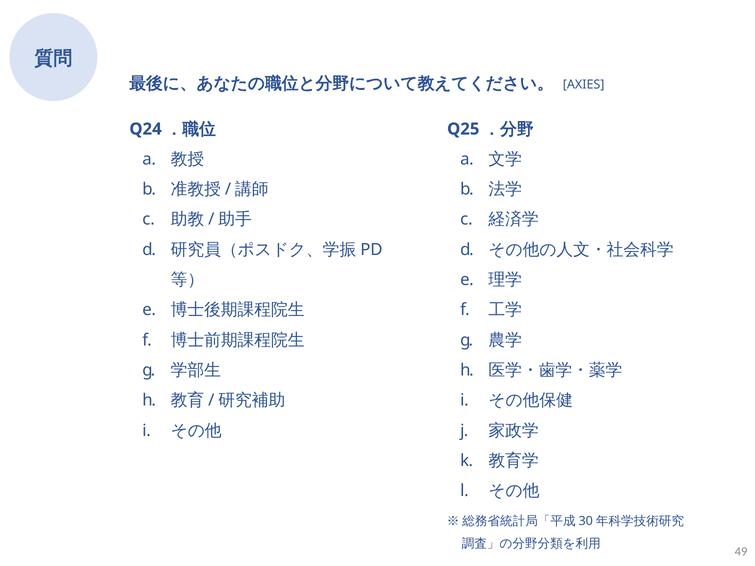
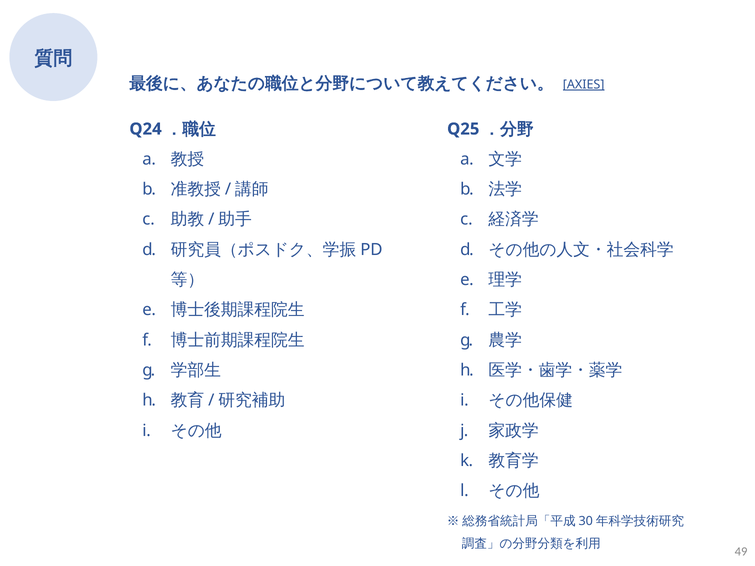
AXIES underline: none -> present
